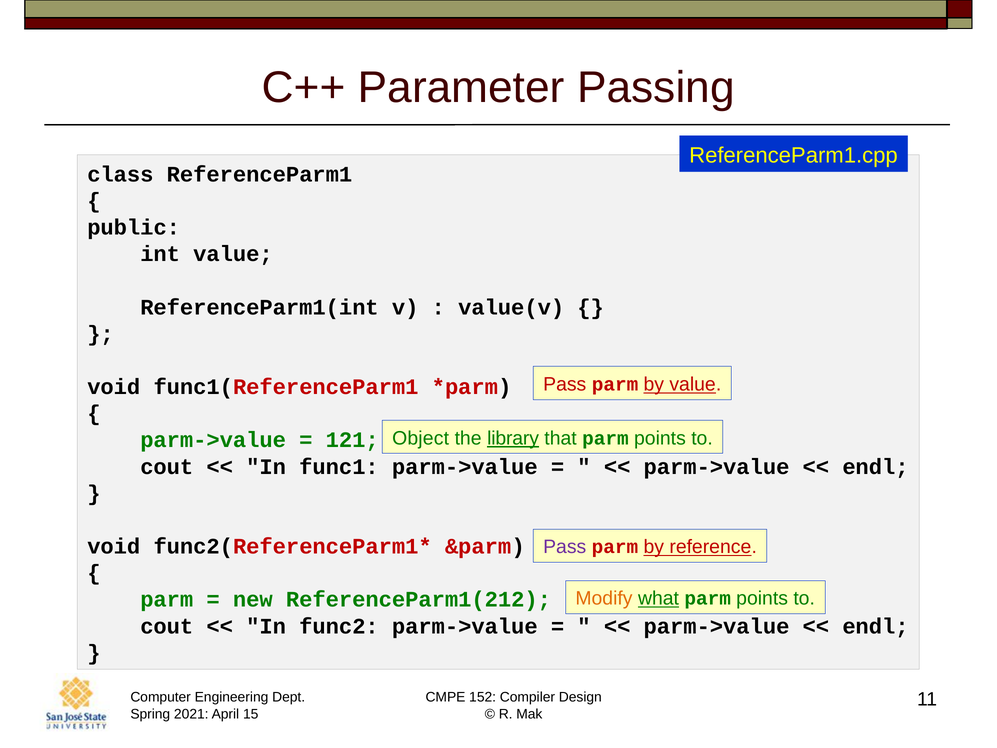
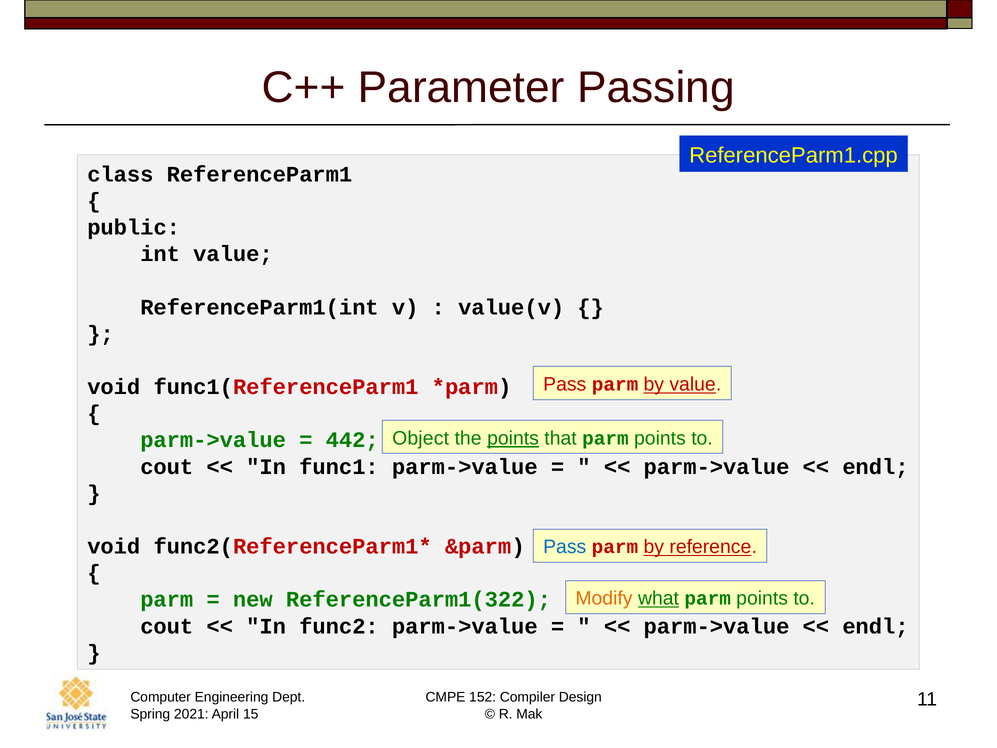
the library: library -> points
121: 121 -> 442
Pass at (565, 547) colour: purple -> blue
ReferenceParm1(212: ReferenceParm1(212 -> ReferenceParm1(322
